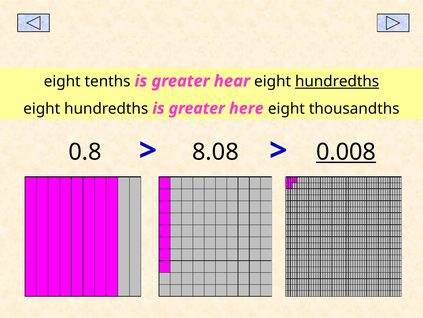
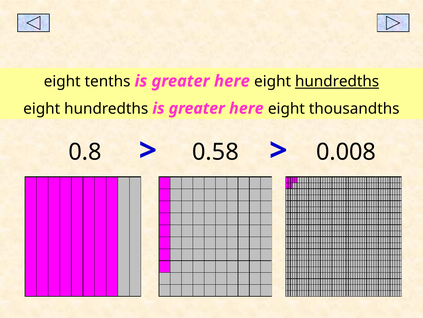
hear at (232, 81): hear -> here
8.08: 8.08 -> 0.58
0.008 underline: present -> none
